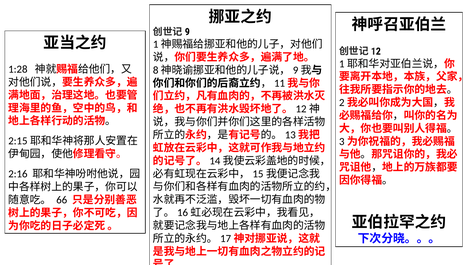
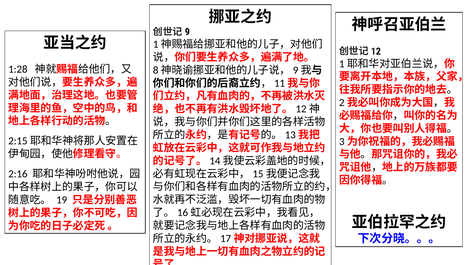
66: 66 -> 19
